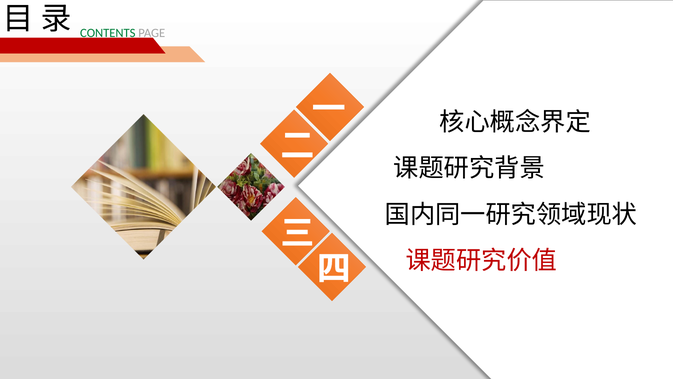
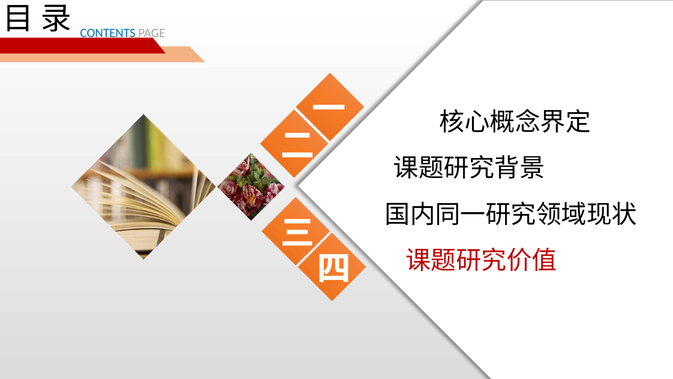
CONTENTS colour: green -> blue
